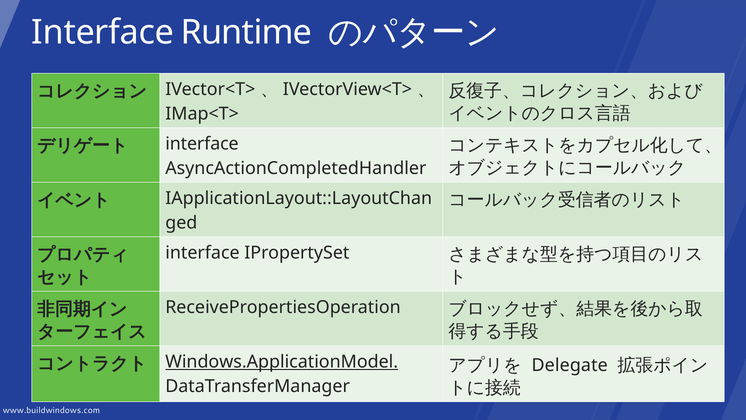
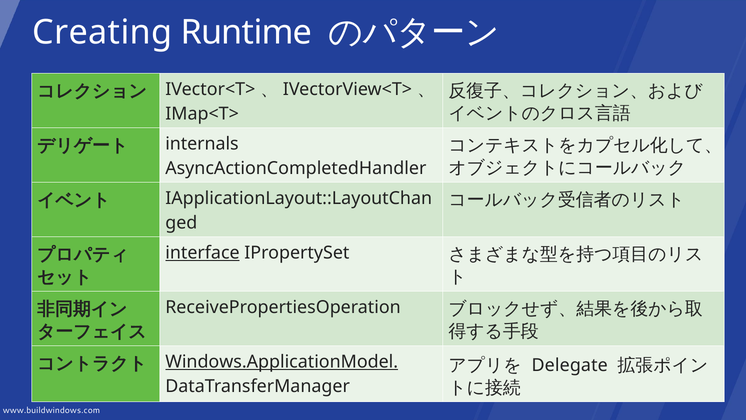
Interface at (103, 32): Interface -> Creating
interface at (202, 144): interface -> internals
interface at (202, 253) underline: none -> present
